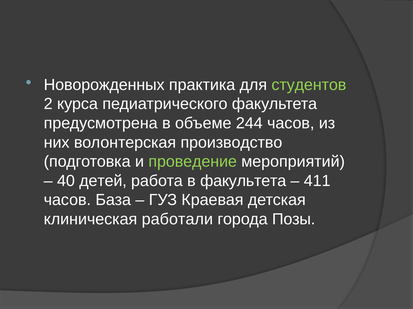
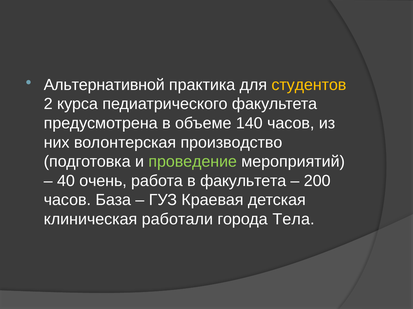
Новорожденных: Новорожденных -> Альтернативной
студентов colour: light green -> yellow
244: 244 -> 140
детей: детей -> очень
411: 411 -> 200
Позы: Позы -> Тела
